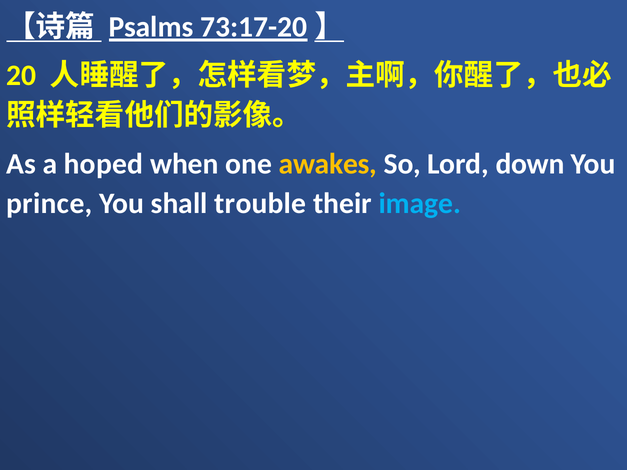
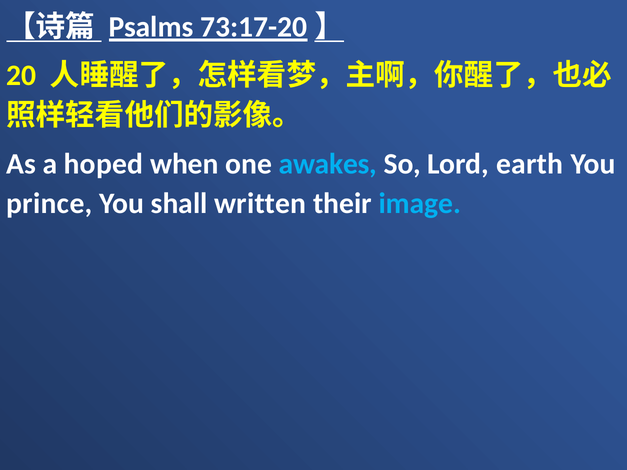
awakes colour: yellow -> light blue
down: down -> earth
trouble: trouble -> written
